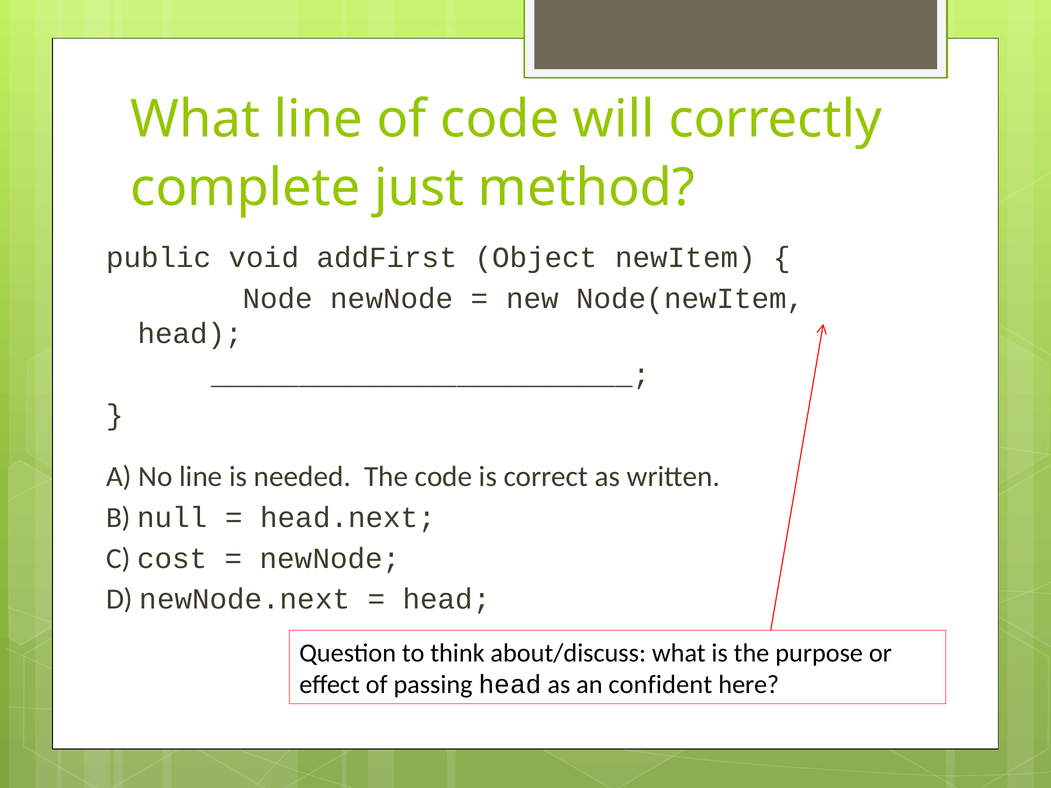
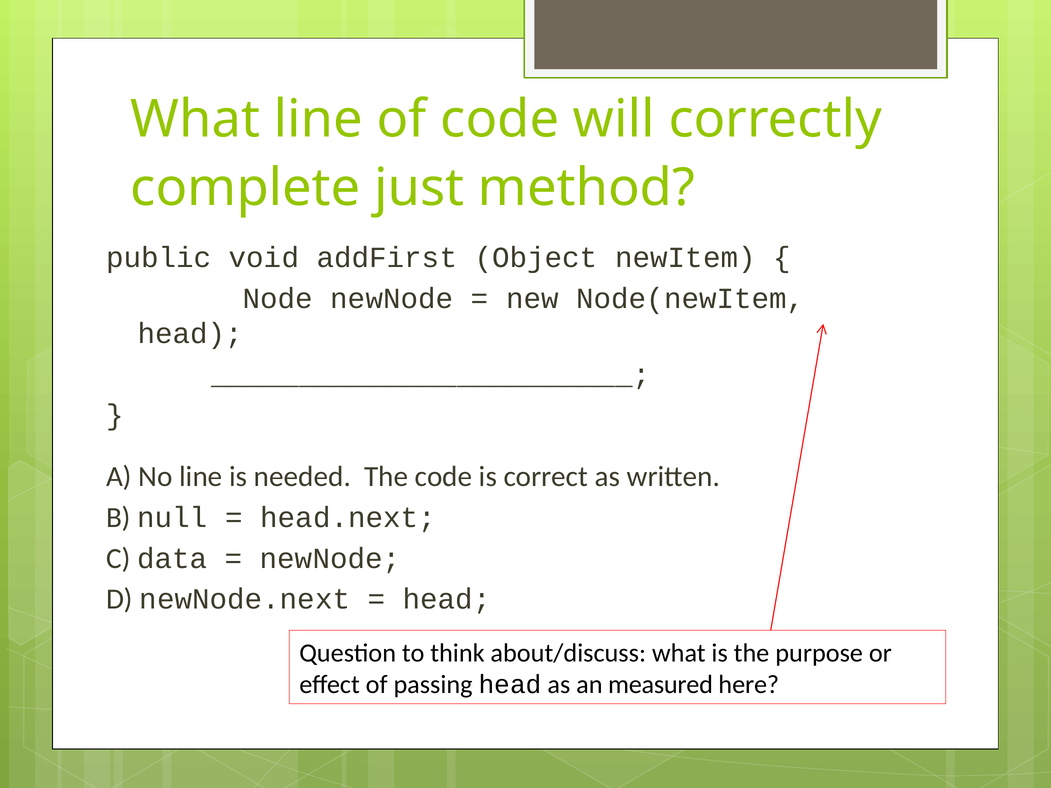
cost: cost -> data
confident: confident -> measured
